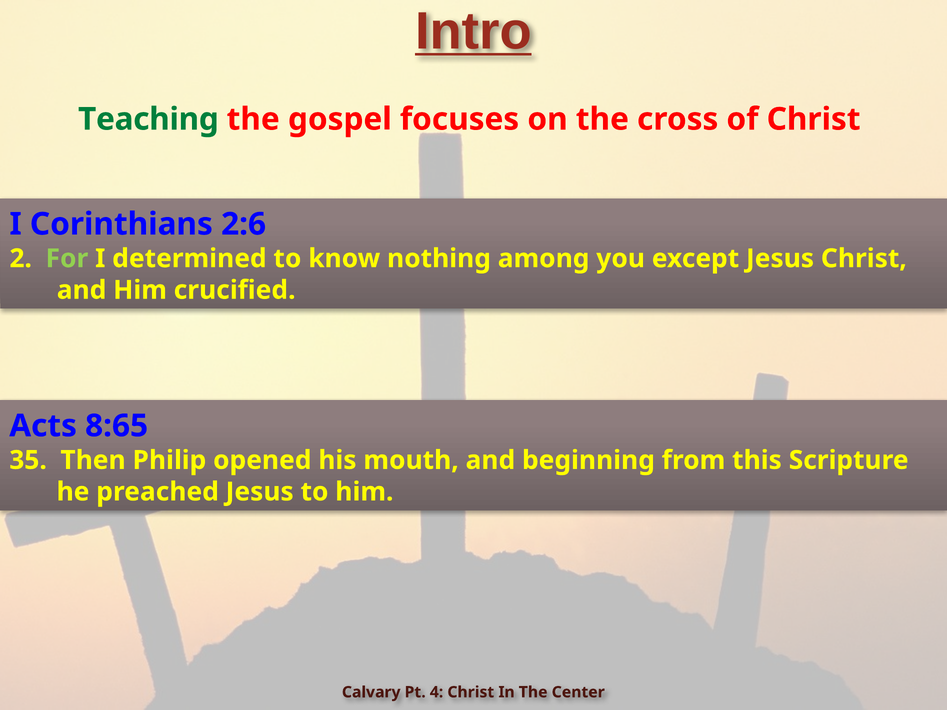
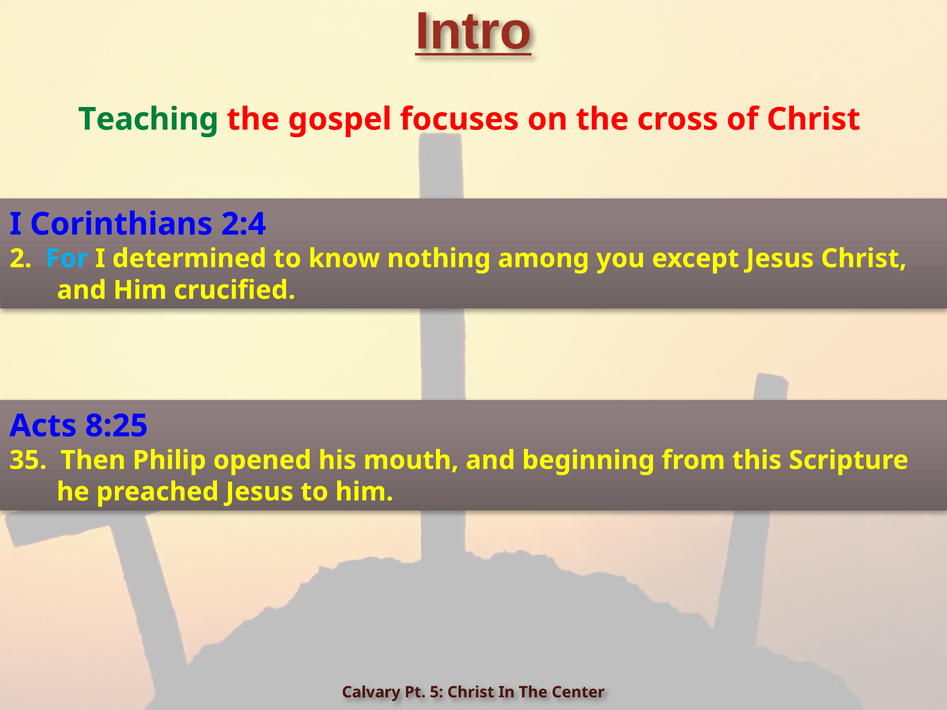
2:6: 2:6 -> 2:4
For colour: light green -> light blue
8:65: 8:65 -> 8:25
4: 4 -> 5
